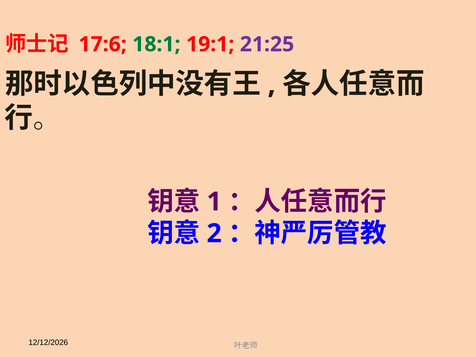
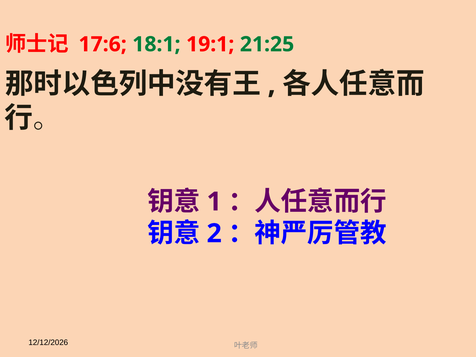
21:25 colour: purple -> green
